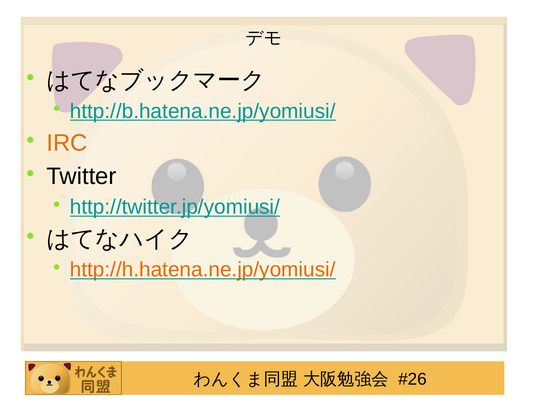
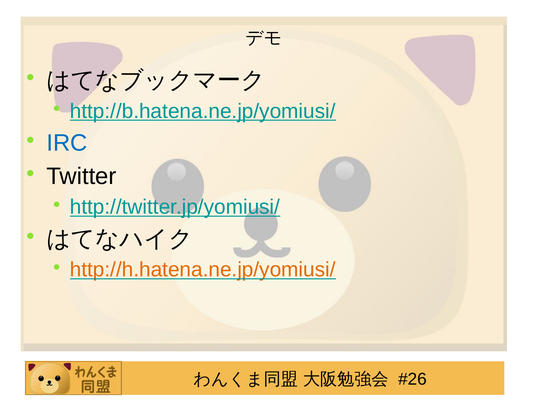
IRC colour: orange -> blue
